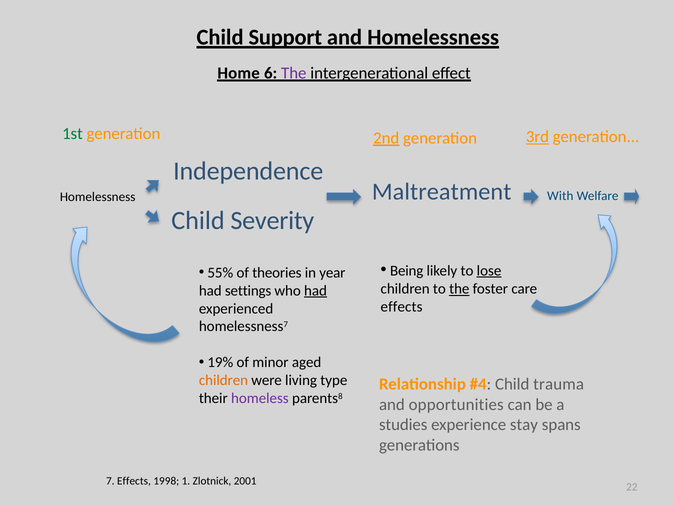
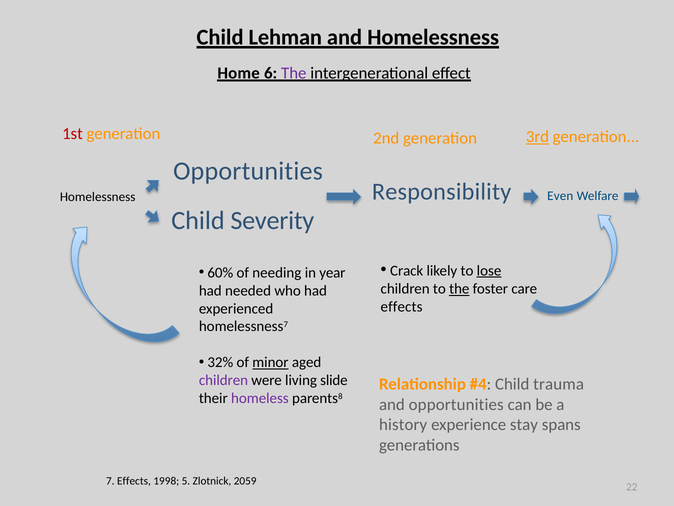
Support: Support -> Lehman
1st colour: green -> red
2nd underline: present -> none
Independence at (248, 171): Independence -> Opportunities
Maltreatment: Maltreatment -> Responsibility
With: With -> Even
Being: Being -> Crack
55%: 55% -> 60%
theories: theories -> needing
settings: settings -> needed
had at (316, 290) underline: present -> none
19%: 19% -> 32%
minor underline: none -> present
children at (223, 380) colour: orange -> purple
type: type -> slide
studies: studies -> history
1: 1 -> 5
2001: 2001 -> 2059
